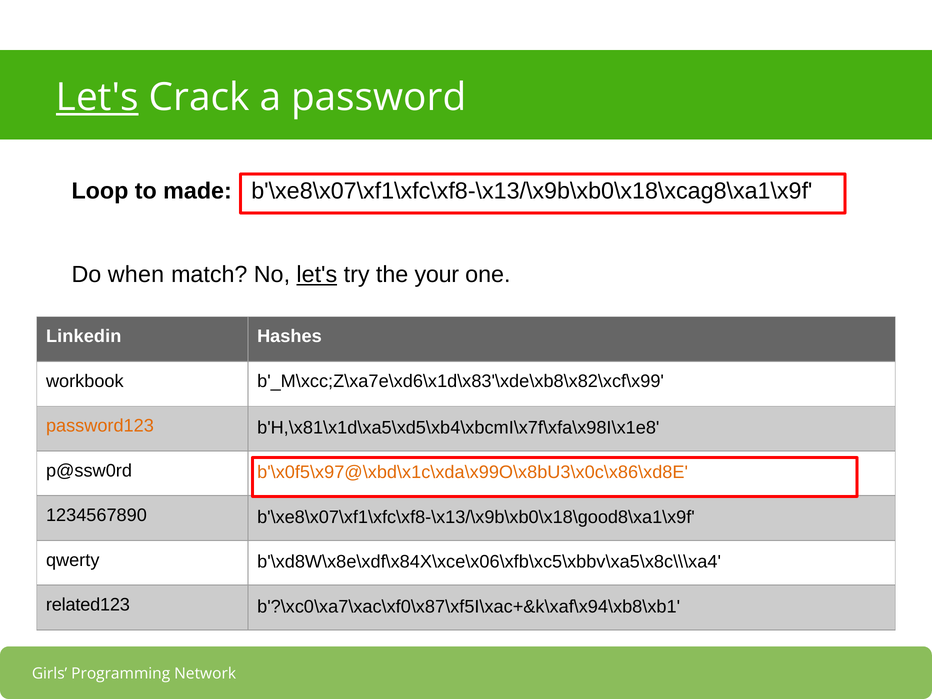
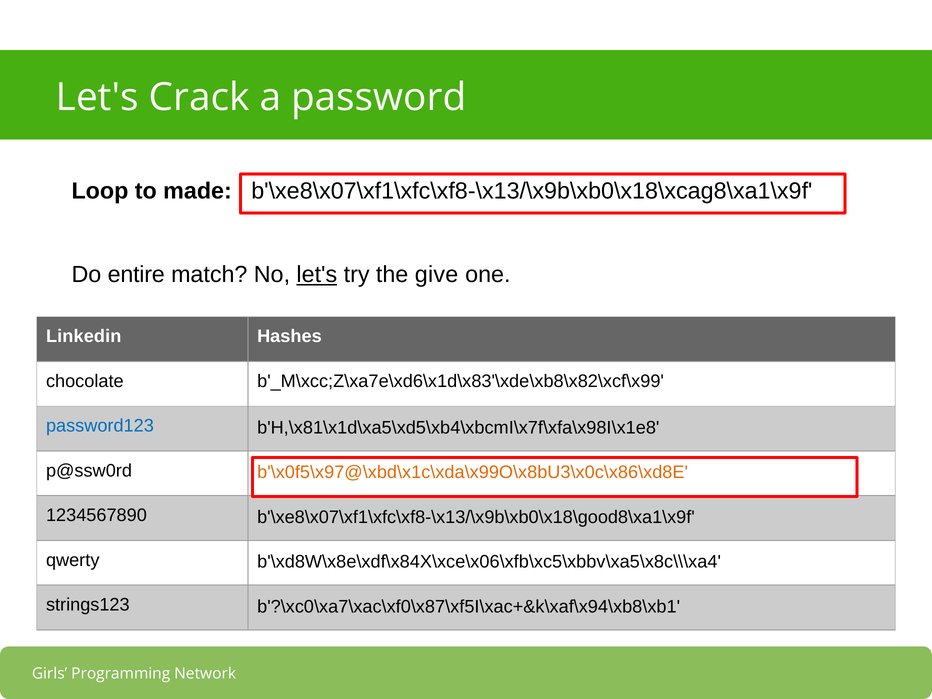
Let's at (97, 97) underline: present -> none
when: when -> entire
your: your -> give
workbook: workbook -> chocolate
password123 colour: orange -> blue
related123: related123 -> strings123
